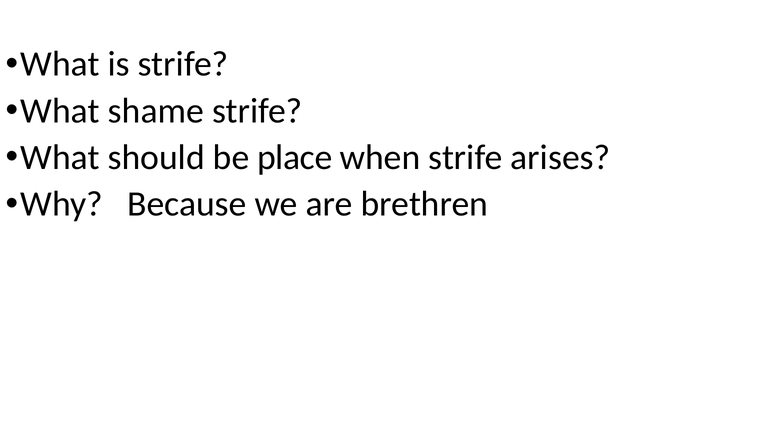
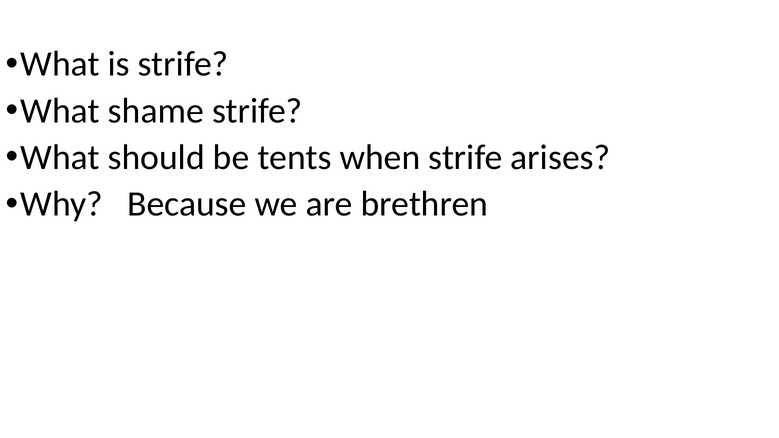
place: place -> tents
